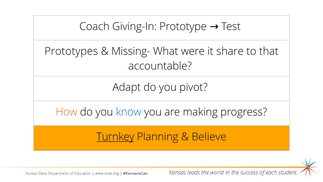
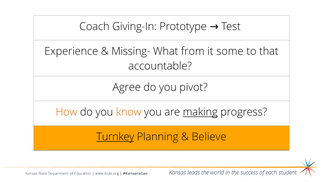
Prototypes: Prototypes -> Experience
were: were -> from
share: share -> some
Adapt: Adapt -> Agree
know colour: blue -> orange
making underline: none -> present
